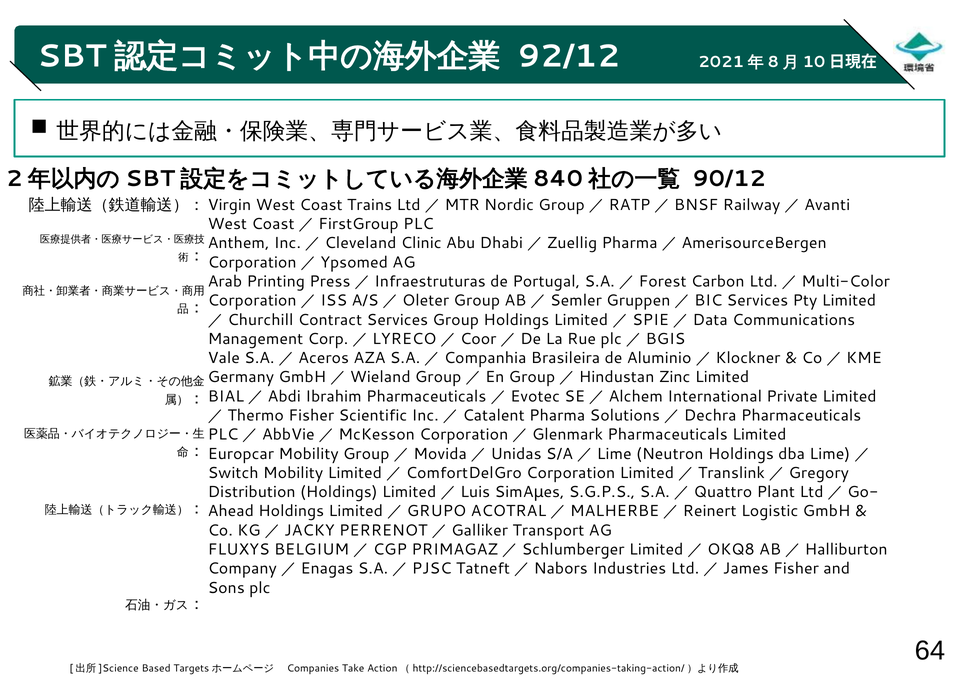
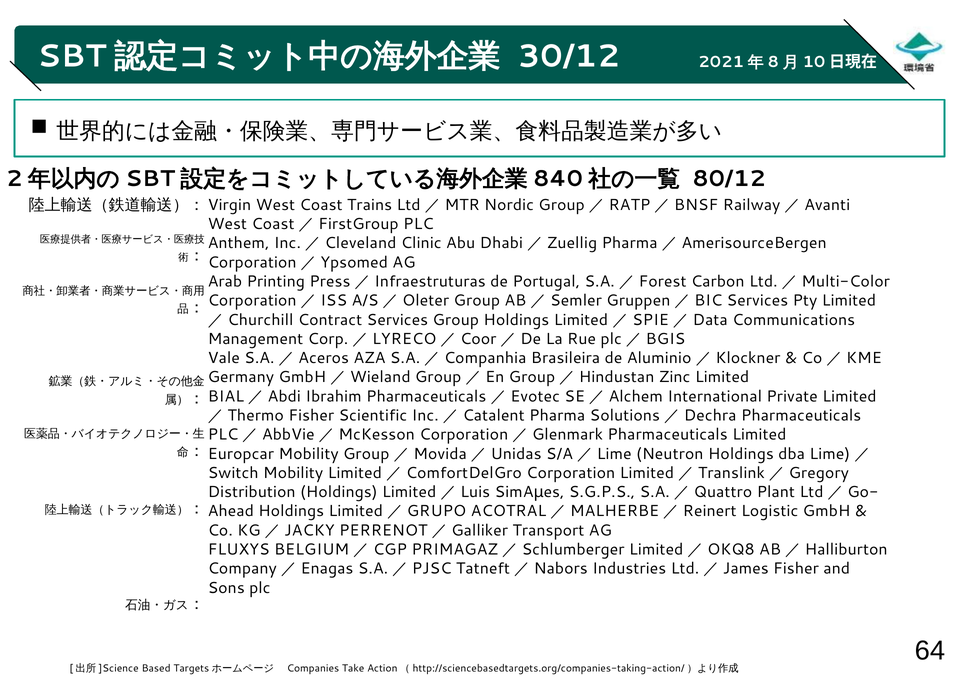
92/12: 92/12 -> 30/12
90/12: 90/12 -> 80/12
